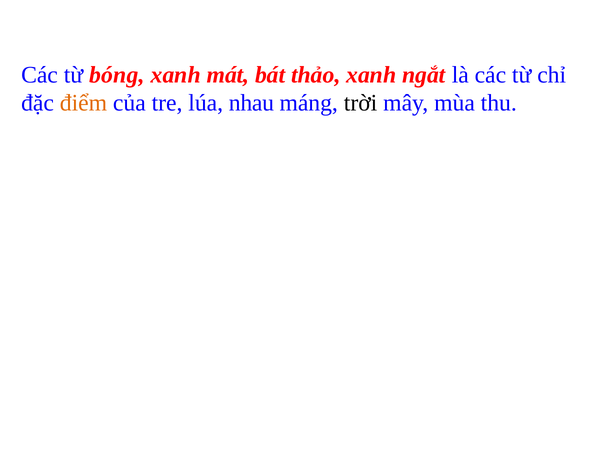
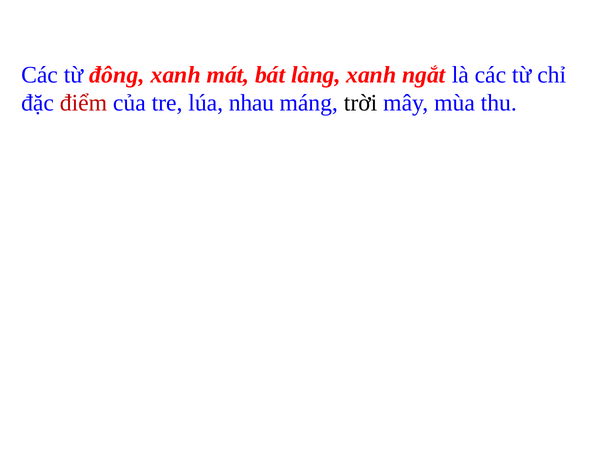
bóng: bóng -> đông
thảo: thảo -> làng
điểm colour: orange -> red
